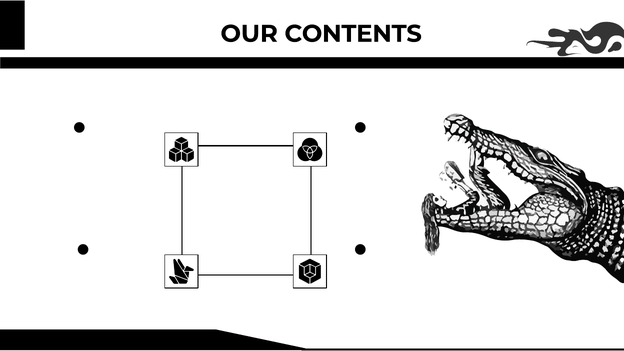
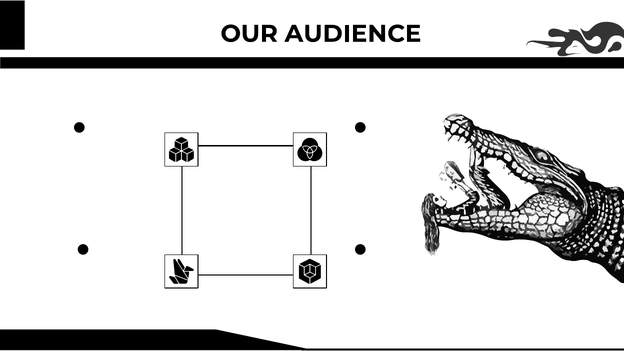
CONTENTS: CONTENTS -> AUDIENCE
